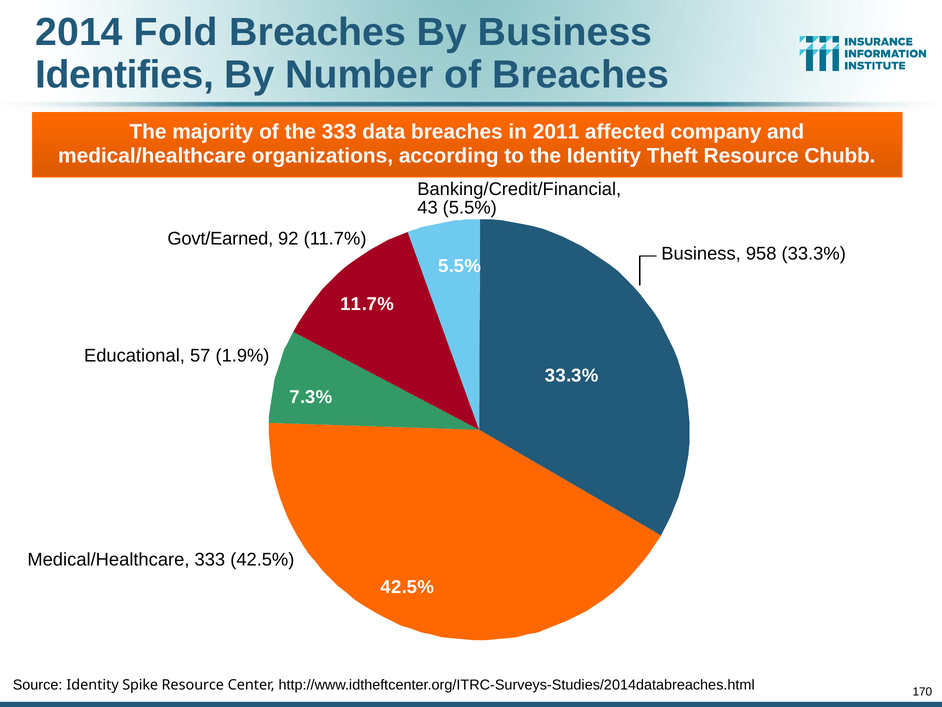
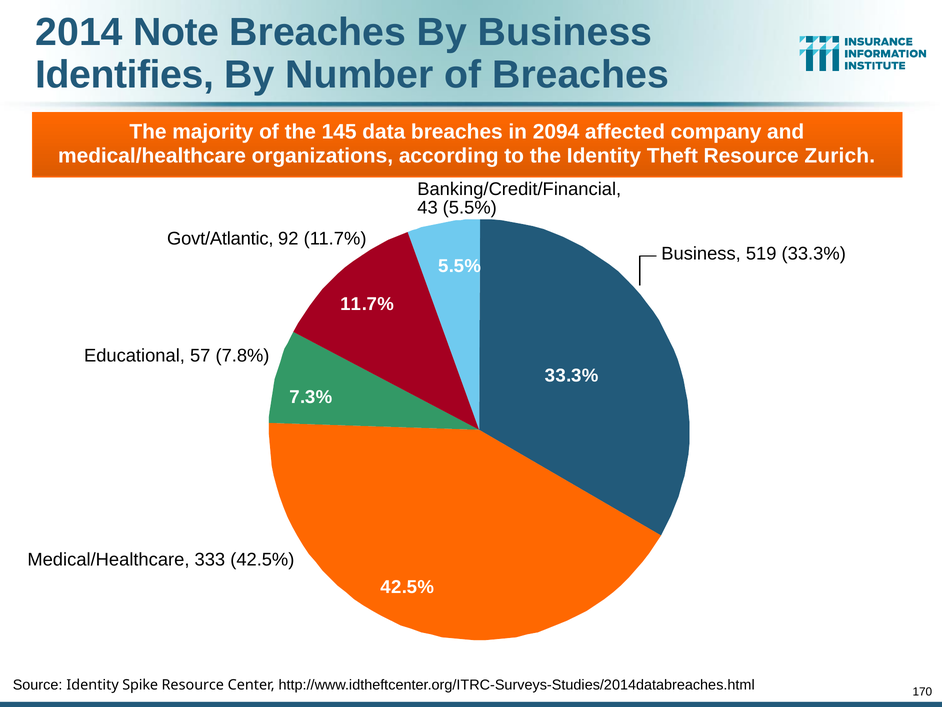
Fold: Fold -> Note
the 333: 333 -> 145
2011: 2011 -> 2094
Chubb: Chubb -> Zurich
Govt/Earned: Govt/Earned -> Govt/Atlantic
958: 958 -> 519
1.9%: 1.9% -> 7.8%
